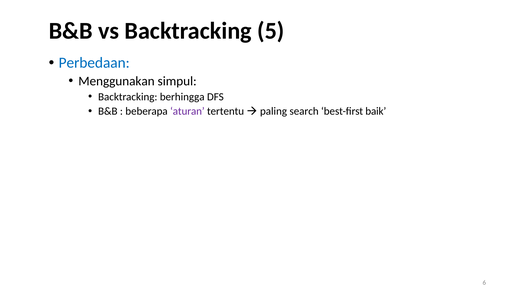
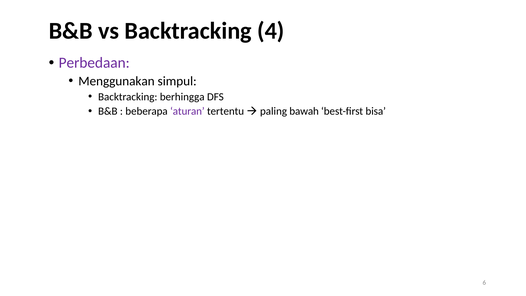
5: 5 -> 4
Perbedaan colour: blue -> purple
search: search -> bawah
baik: baik -> bisa
